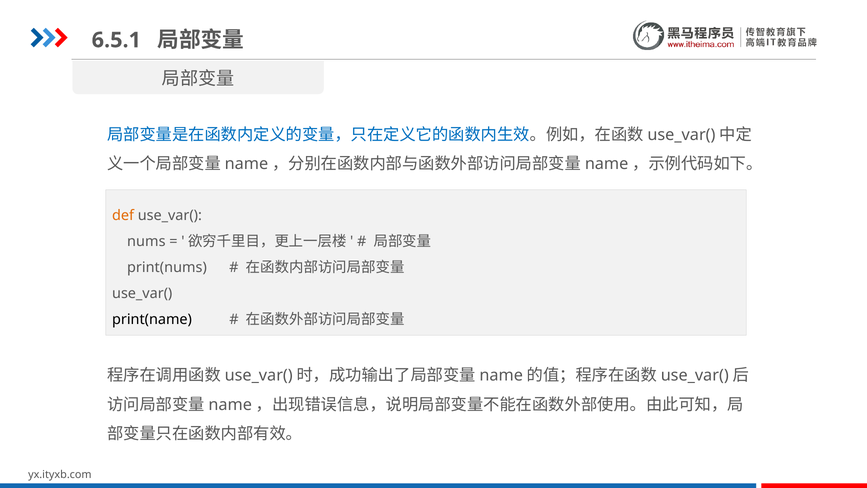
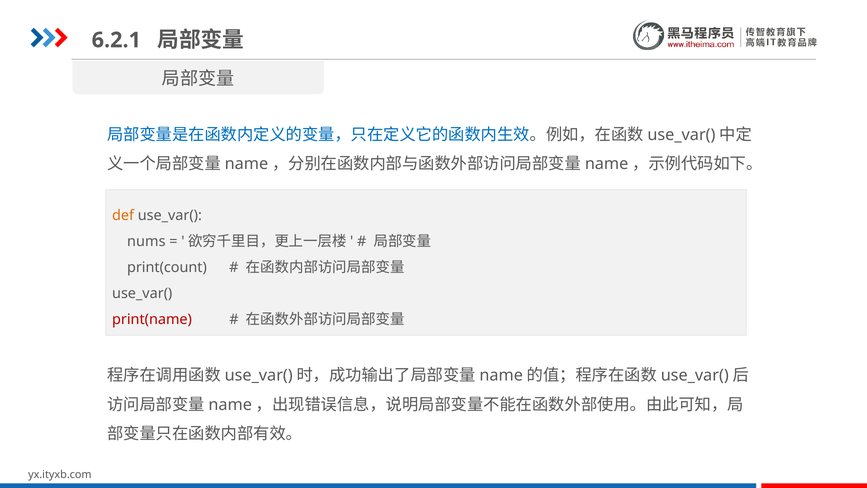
6.5.1: 6.5.1 -> 6.2.1
print(nums: print(nums -> print(count
print(name colour: black -> red
